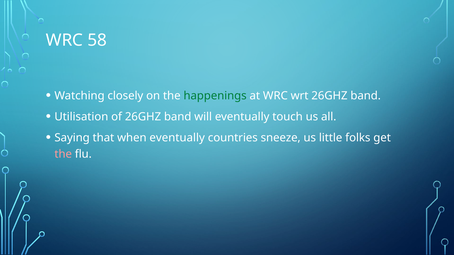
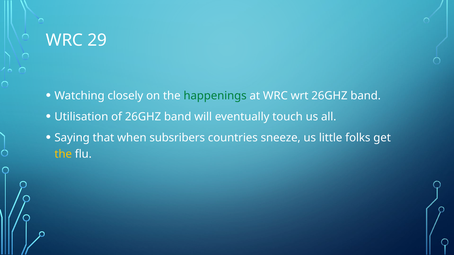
58: 58 -> 29
when eventually: eventually -> subsribers
the at (63, 154) colour: pink -> yellow
